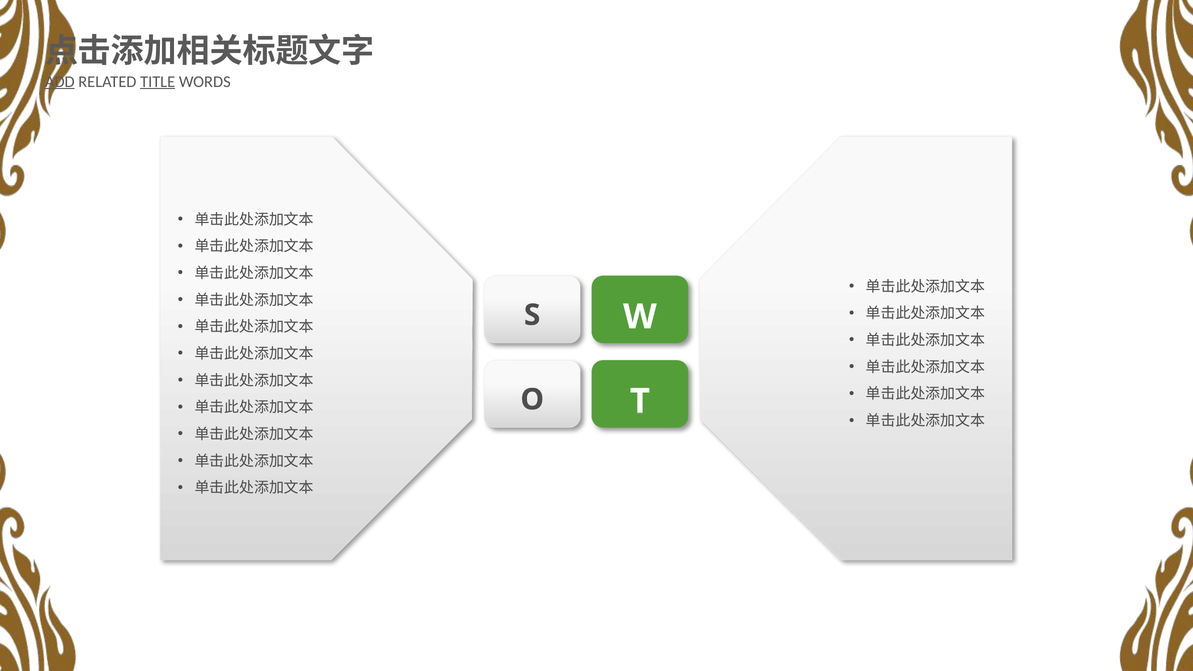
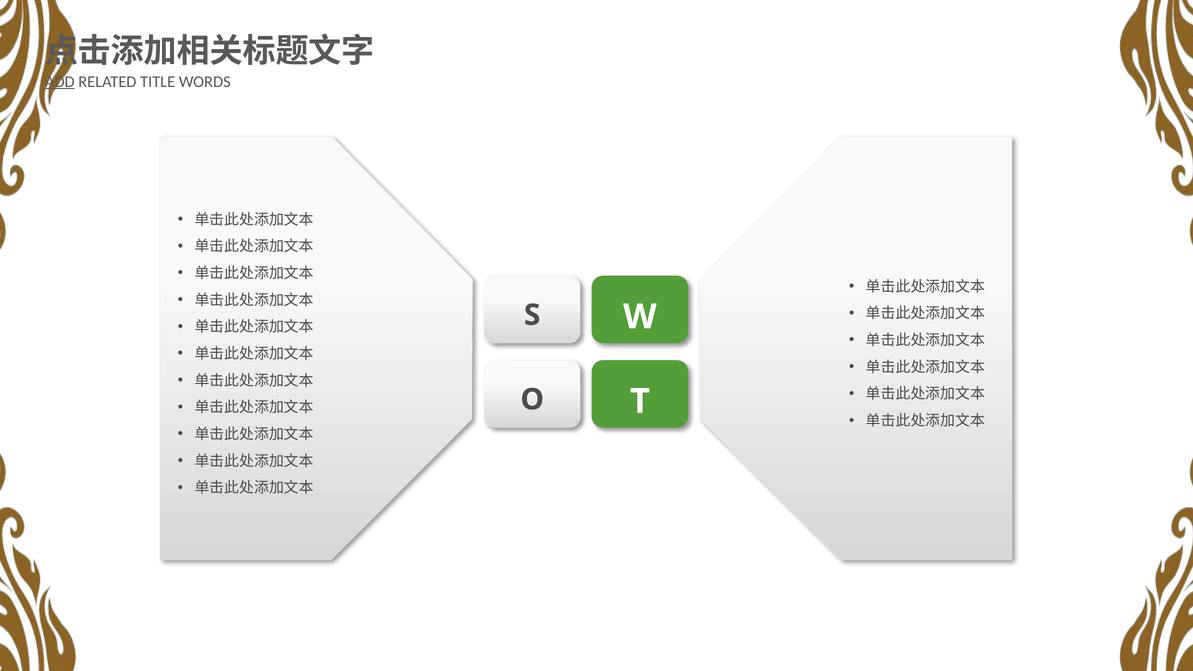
TITLE underline: present -> none
